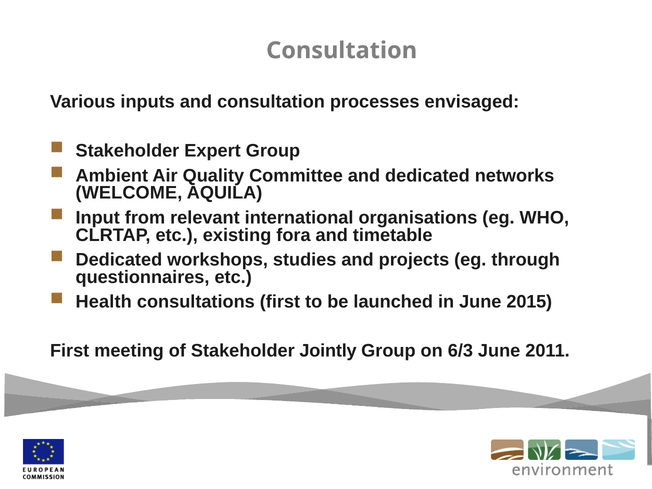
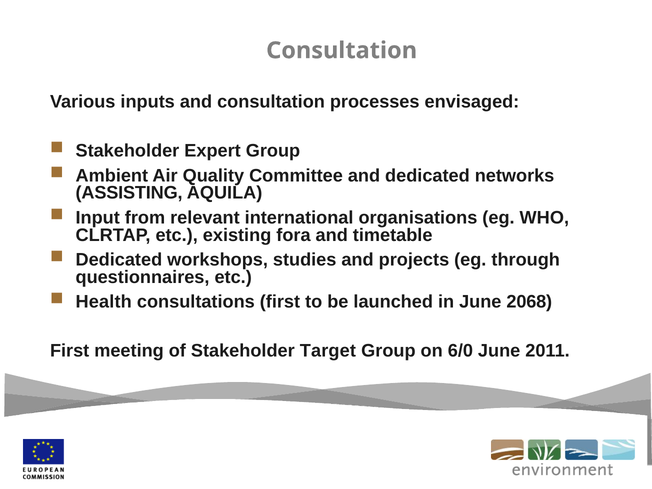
WELCOME: WELCOME -> ASSISTING
2015: 2015 -> 2068
Jointly: Jointly -> Target
6/3: 6/3 -> 6/0
